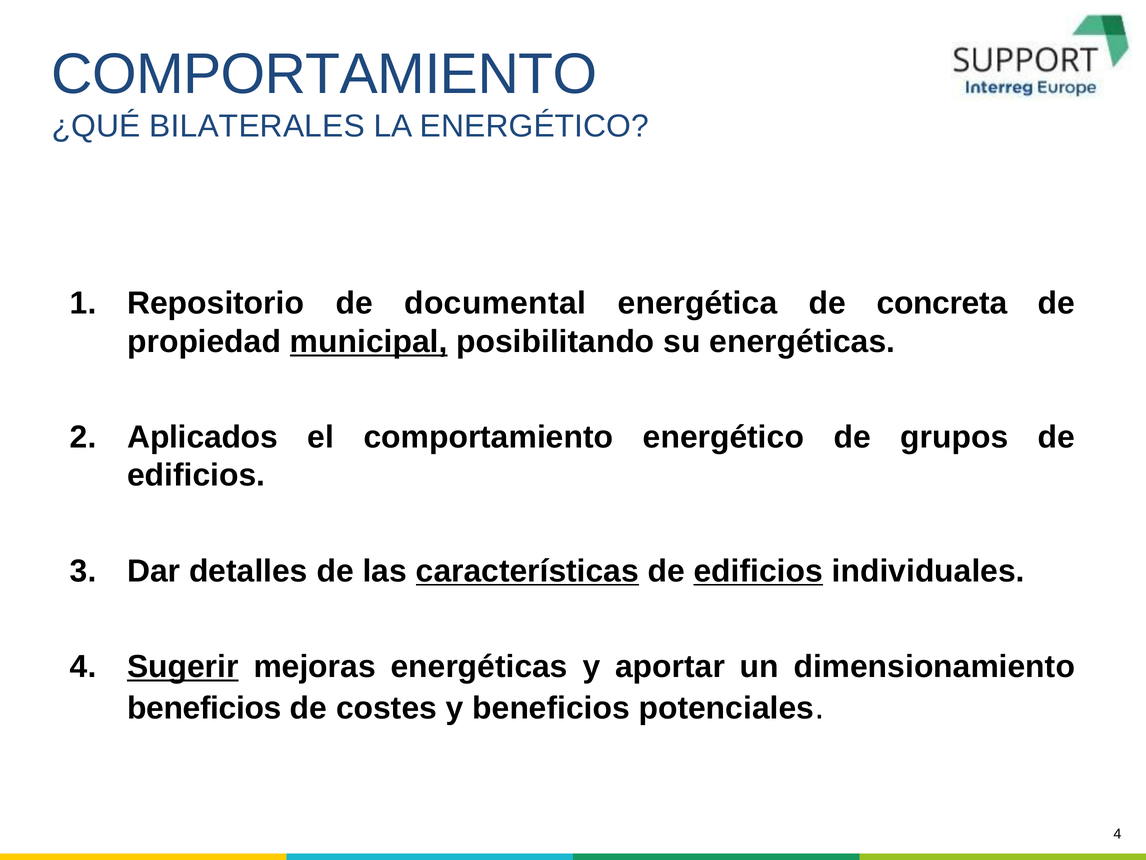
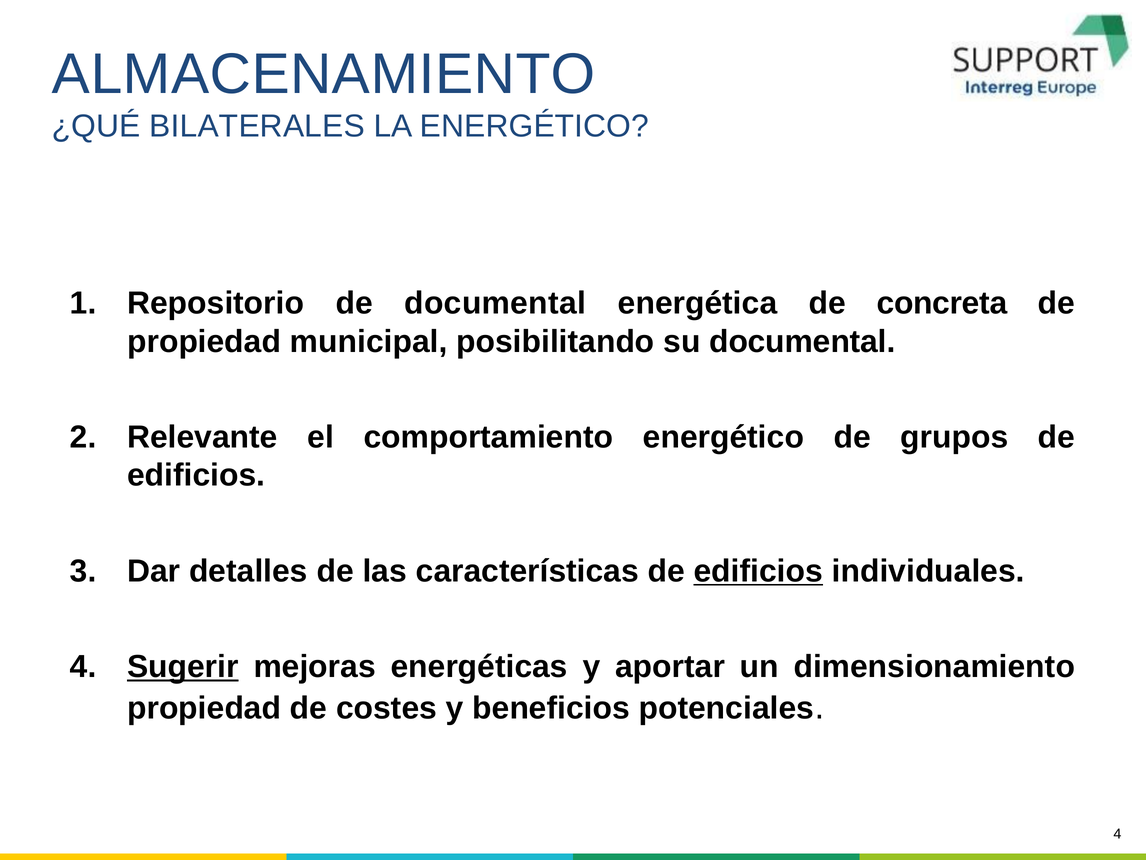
COMPORTAMIENTO at (324, 74): COMPORTAMIENTO -> ALMACENAMIENTO
municipal underline: present -> none
su energéticas: energéticas -> documental
Aplicados: Aplicados -> Relevante
características underline: present -> none
beneficios at (204, 708): beneficios -> propiedad
